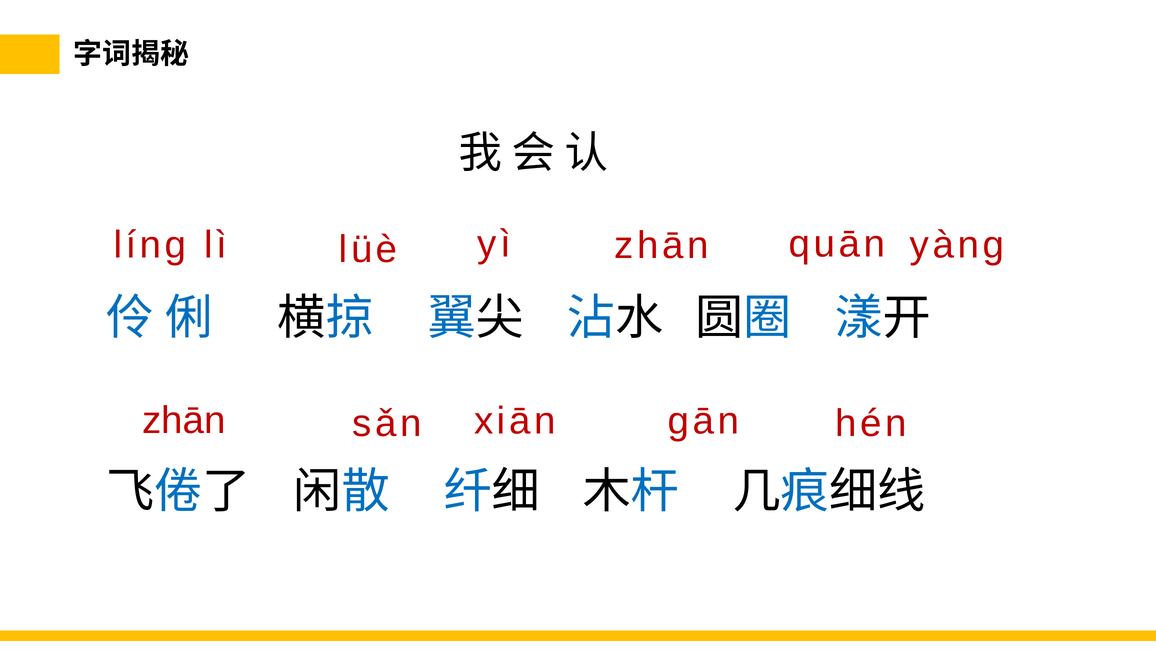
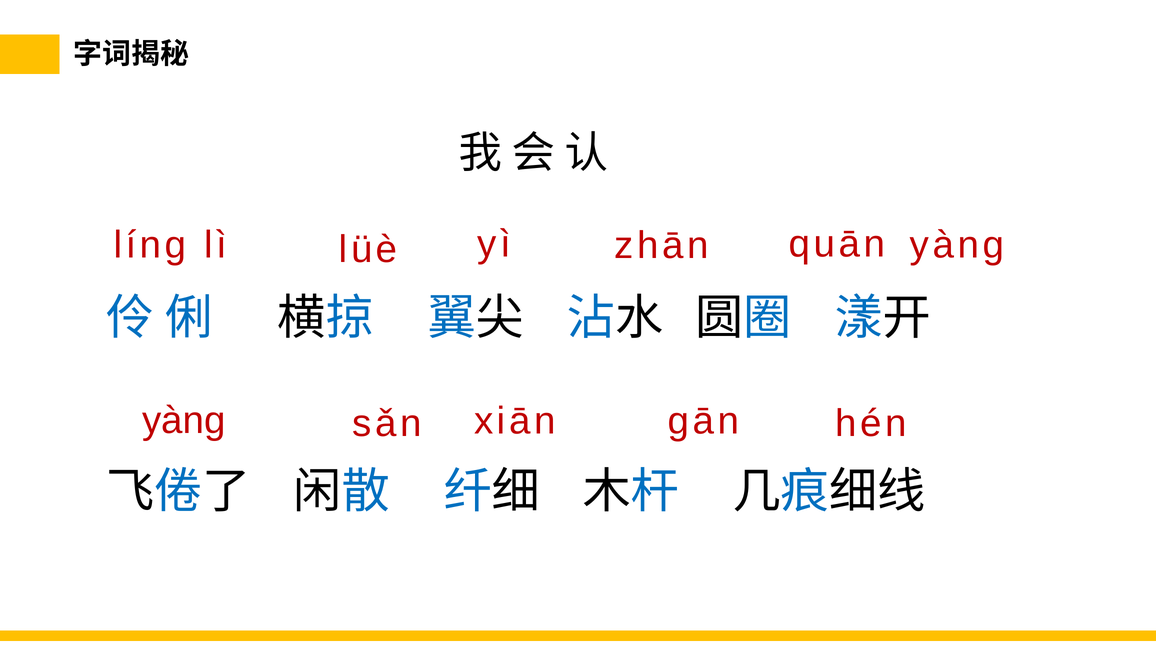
zhān at (184, 421): zhān -> yàng
